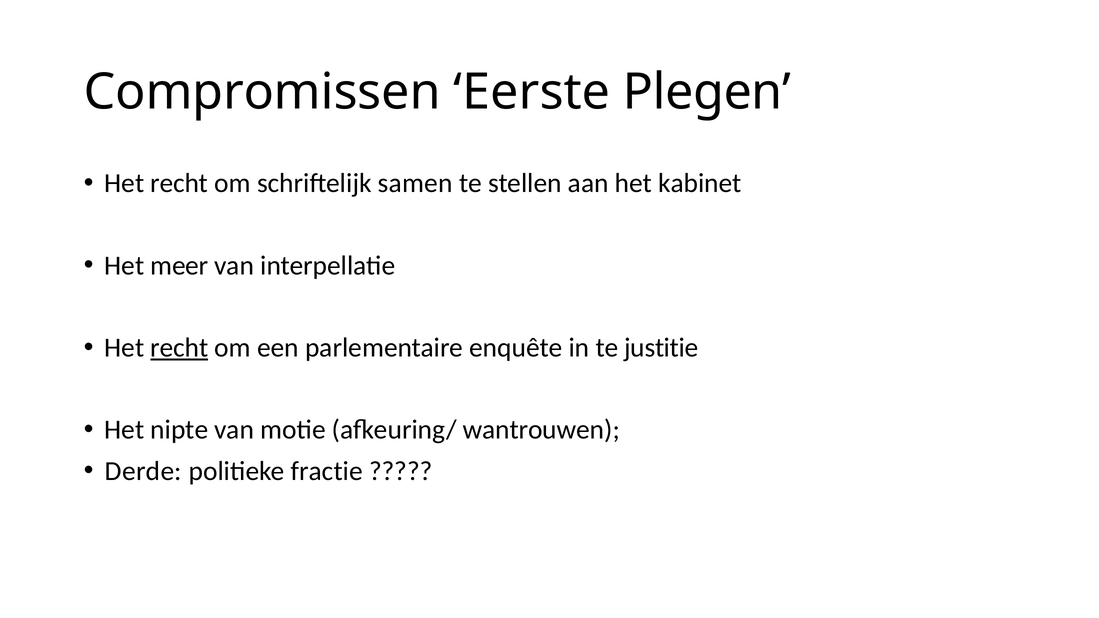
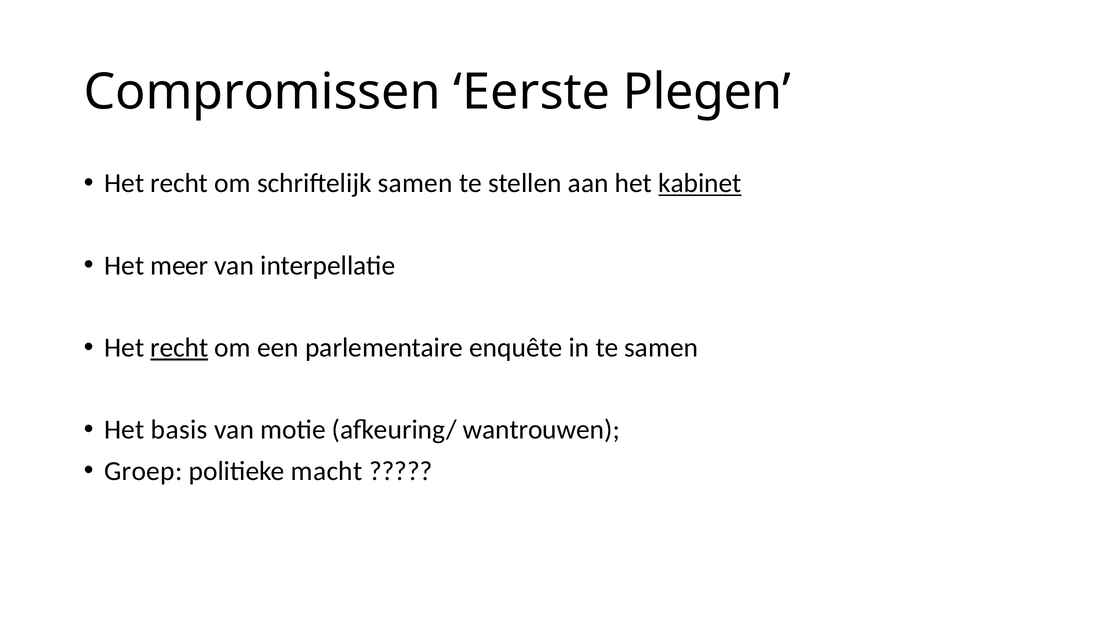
kabinet underline: none -> present
te justitie: justitie -> samen
nipte: nipte -> basis
Derde: Derde -> Groep
fractie: fractie -> macht
